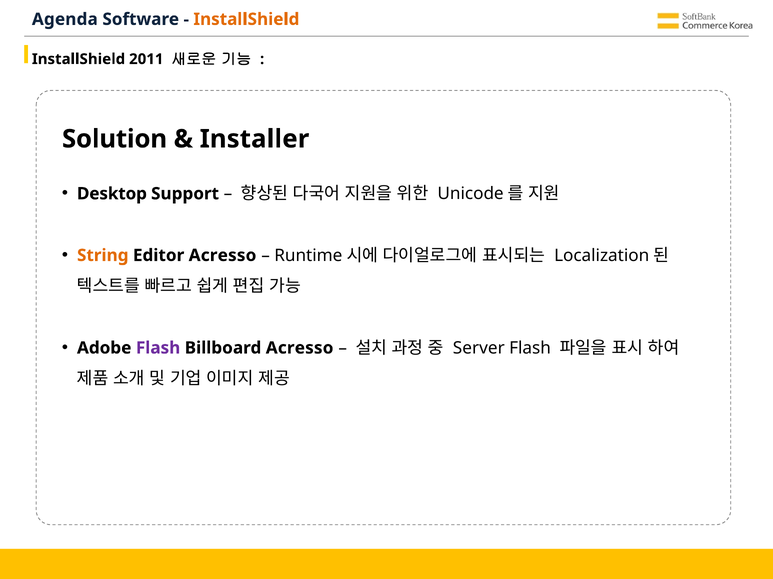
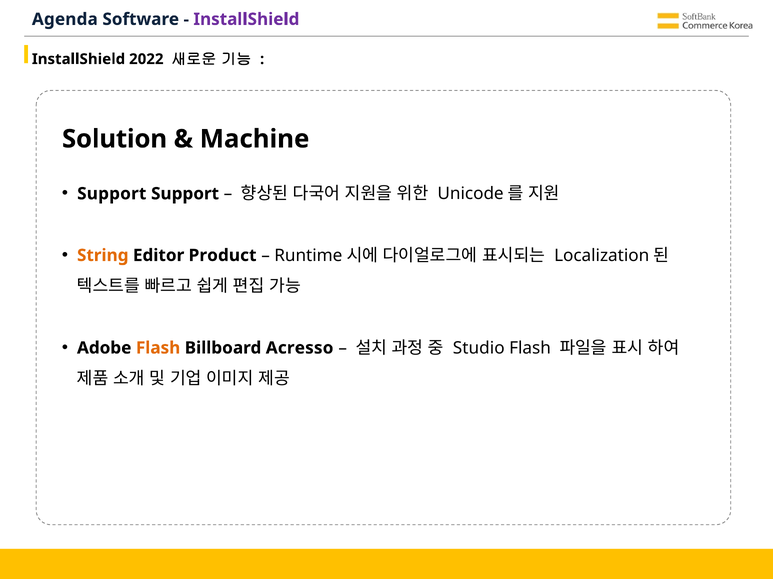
InstallShield at (246, 19) colour: orange -> purple
2011: 2011 -> 2022
Installer: Installer -> Machine
Desktop at (112, 194): Desktop -> Support
Editor Acresso: Acresso -> Product
Flash at (158, 348) colour: purple -> orange
Server: Server -> Studio
